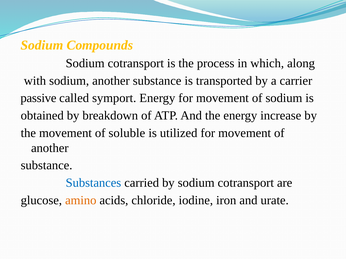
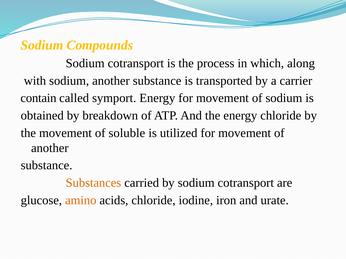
passive: passive -> contain
energy increase: increase -> chloride
Substances colour: blue -> orange
